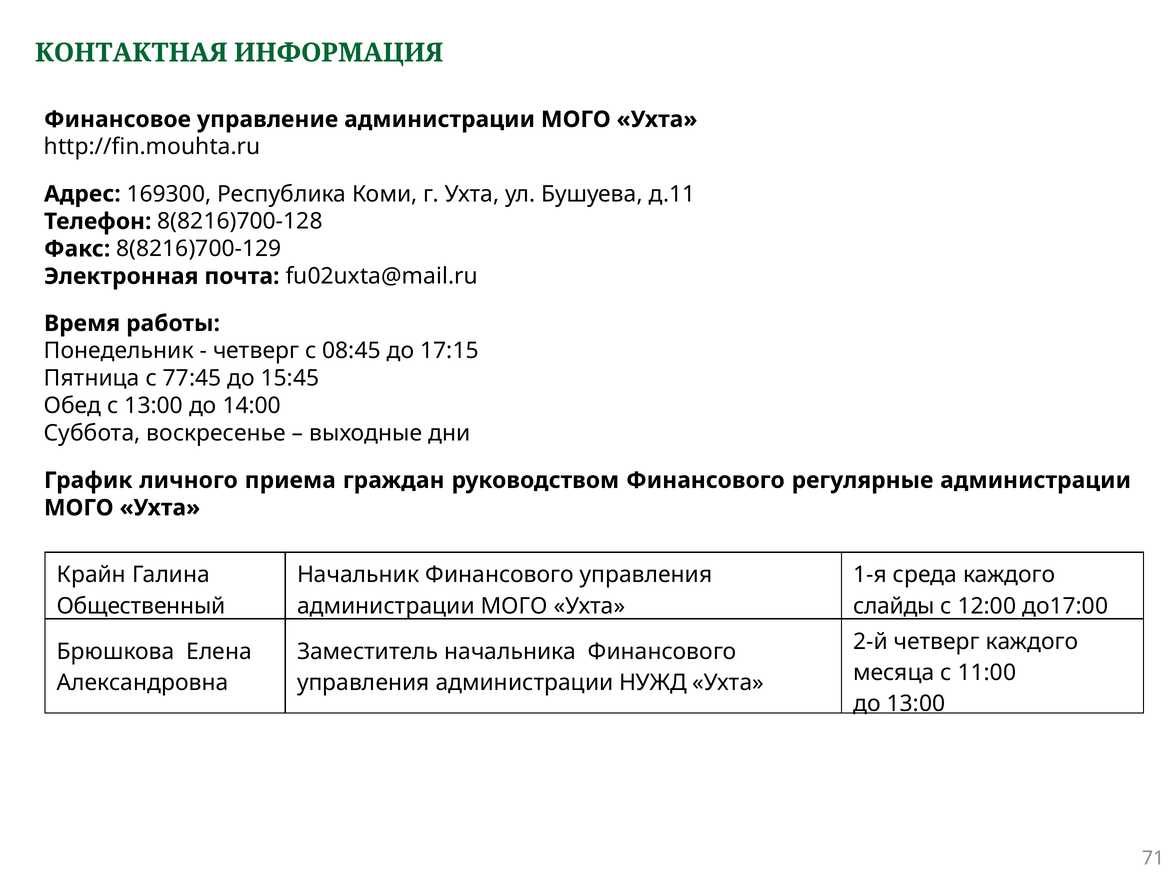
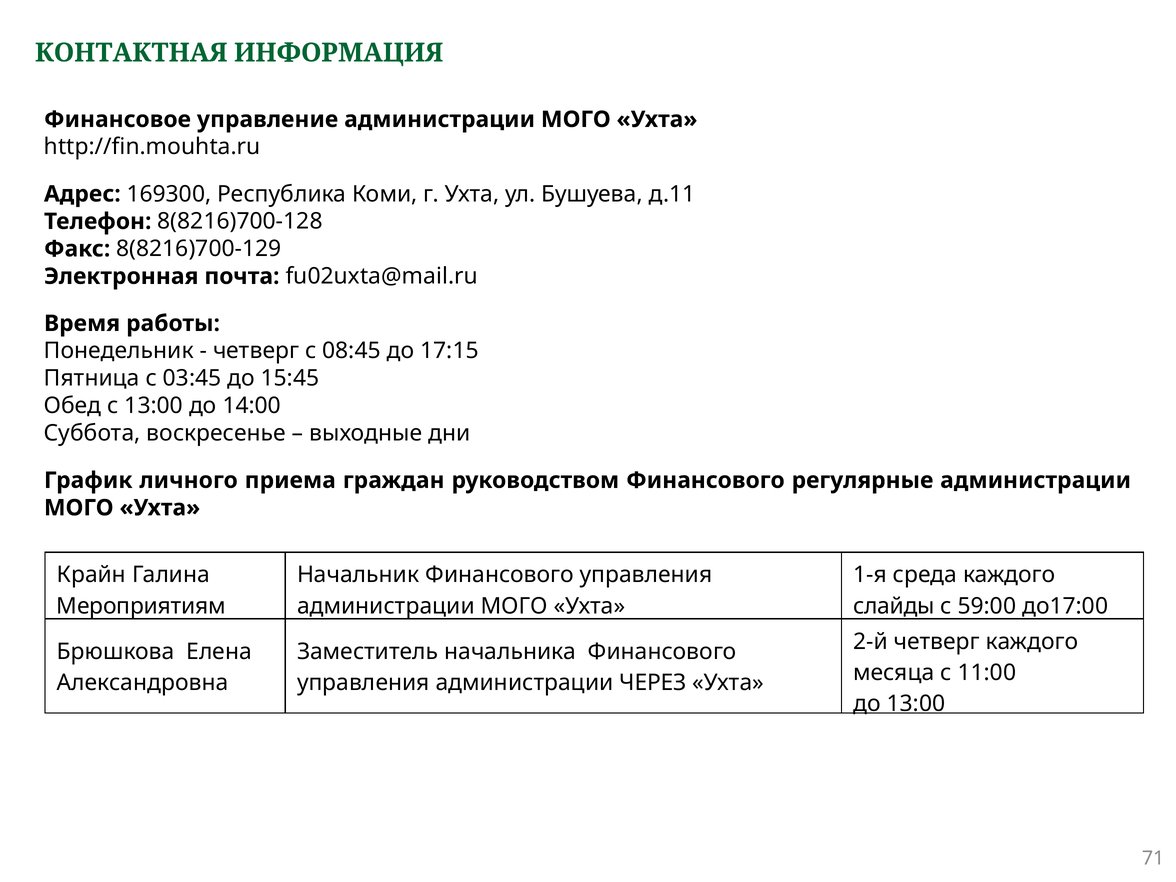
77:45: 77:45 -> 03:45
Общественный: Общественный -> Мероприятиям
12:00: 12:00 -> 59:00
НУЖД: НУЖД -> ЧЕРЕЗ
